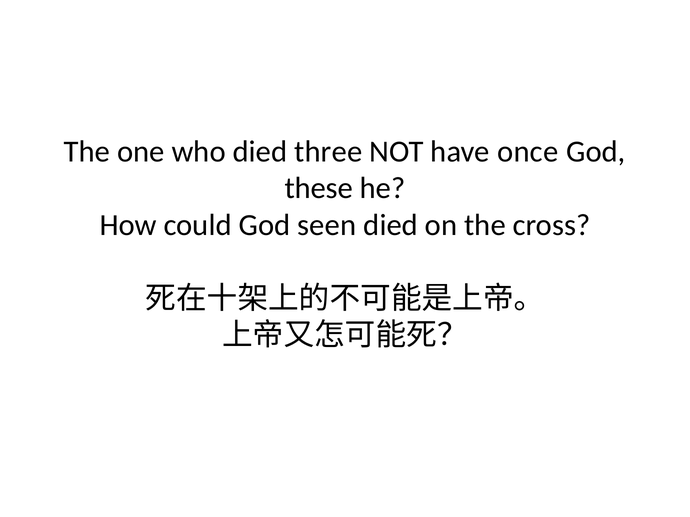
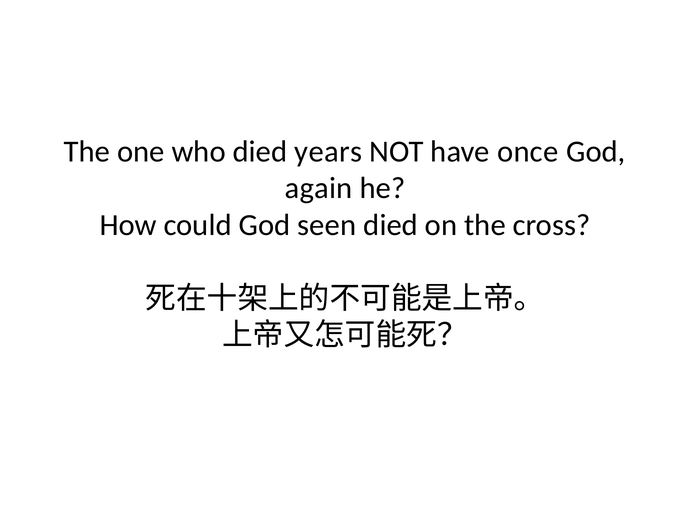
three: three -> years
these: these -> again
